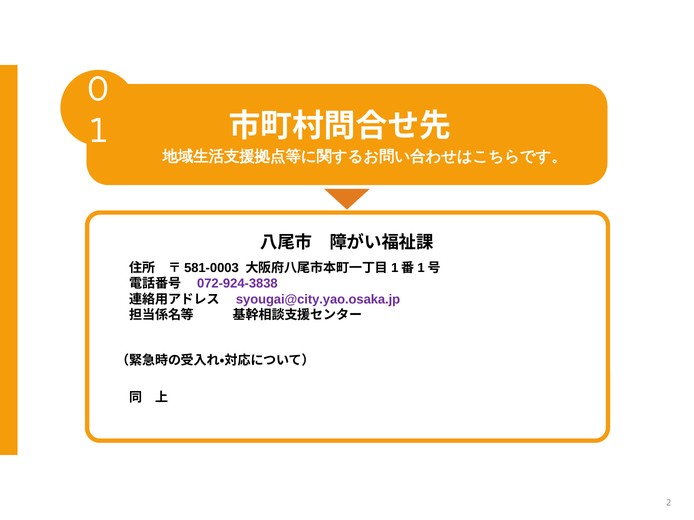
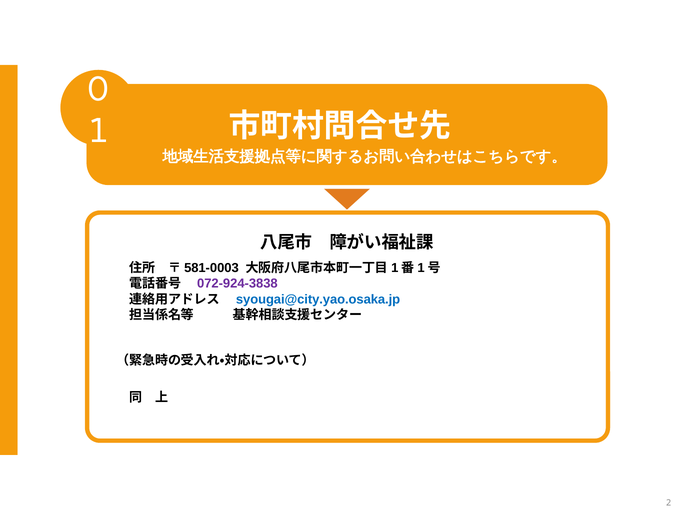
syougai@city.yao.osaka.jp colour: purple -> blue
